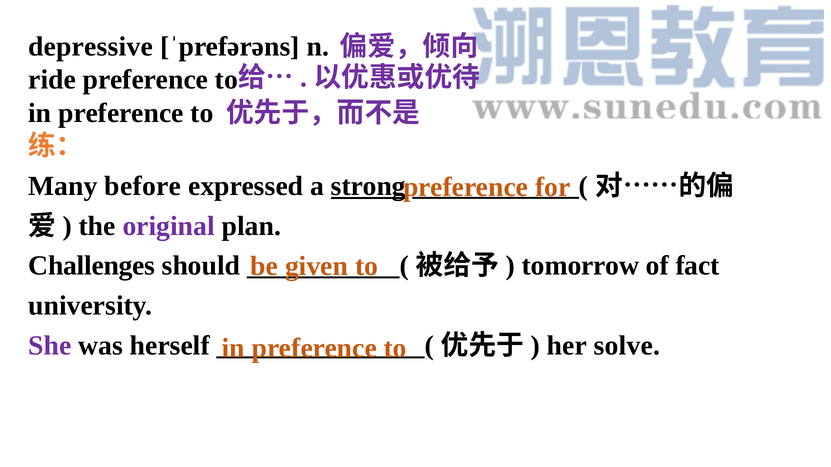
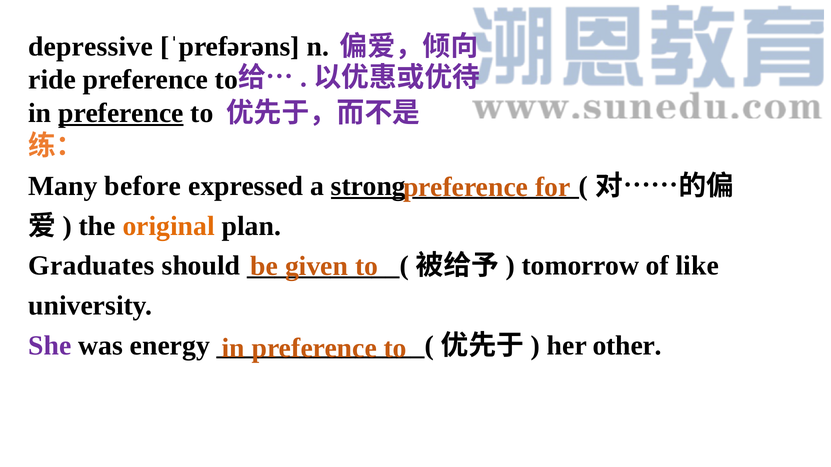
preference at (121, 113) underline: none -> present
original colour: purple -> orange
Challenges: Challenges -> Graduates
fact: fact -> like
herself: herself -> energy
solve: solve -> other
